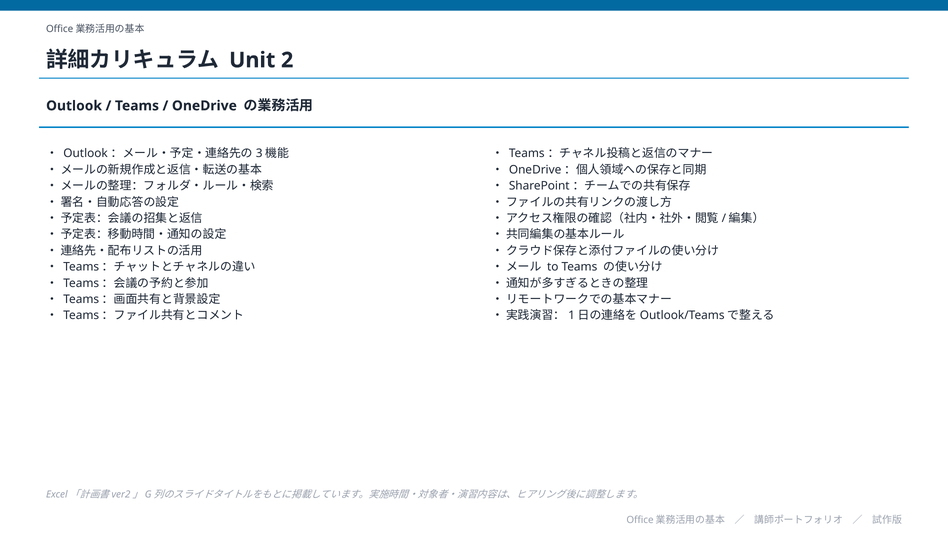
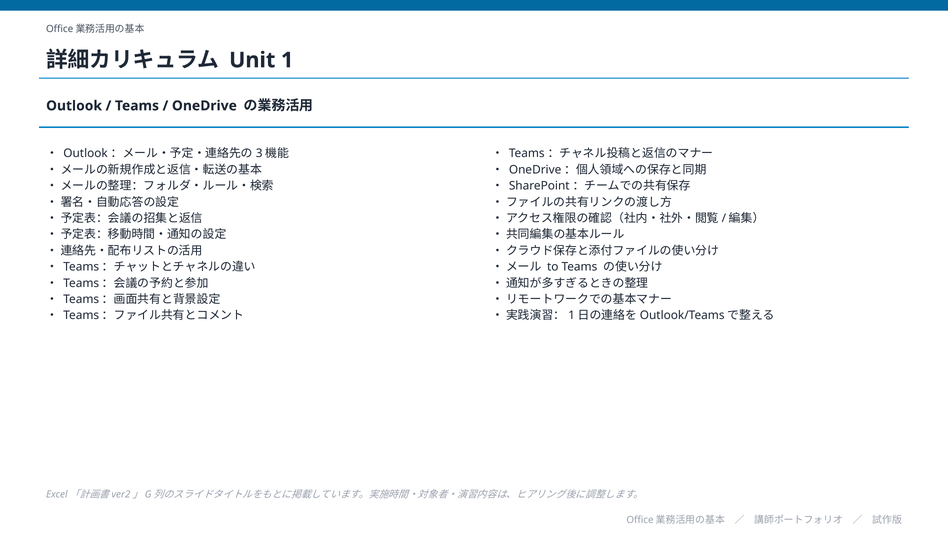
2: 2 -> 1
